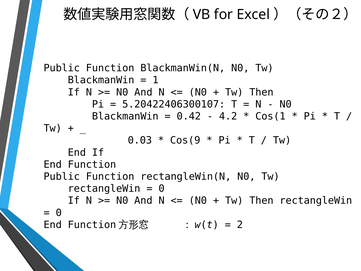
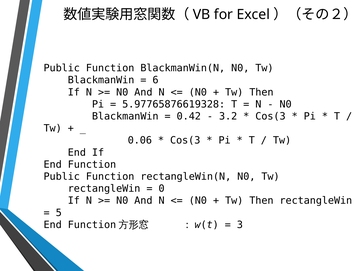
1: 1 -> 6
5.20422406300107: 5.20422406300107 -> 5.97765876619328
4.2: 4.2 -> 3.2
Cos(1 at (270, 116): Cos(1 -> Cos(3
0.03: 0.03 -> 0.06
Cos(9 at (185, 140): Cos(9 -> Cos(3
0 at (59, 213): 0 -> 5
2: 2 -> 3
